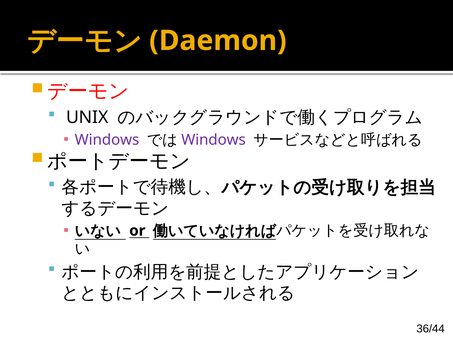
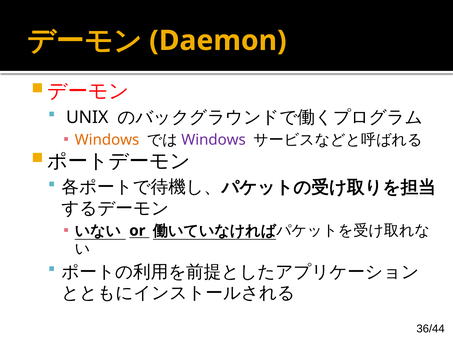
Windows at (107, 140) colour: purple -> orange
